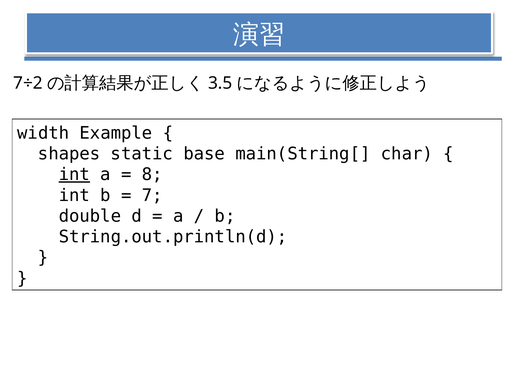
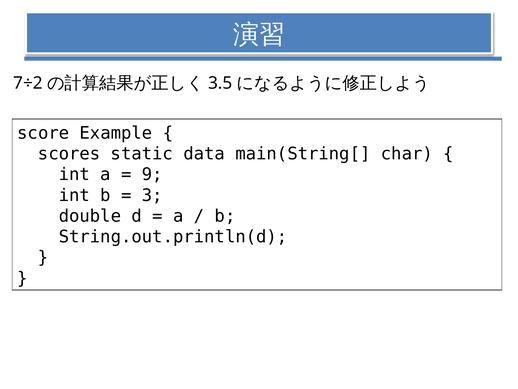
width: width -> score
shapes: shapes -> scores
base: base -> data
int at (74, 174) underline: present -> none
8: 8 -> 9
7: 7 -> 3
